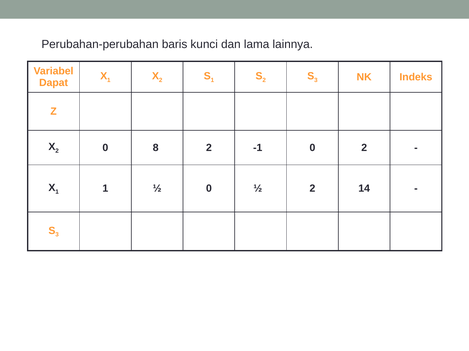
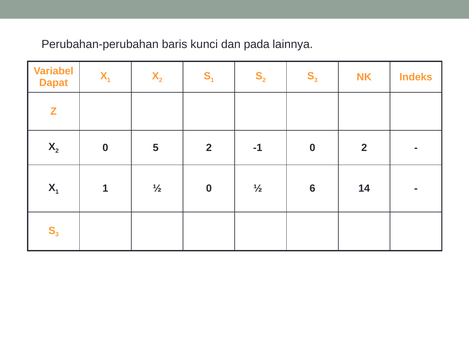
lama: lama -> pada
8: 8 -> 5
½ 2: 2 -> 6
